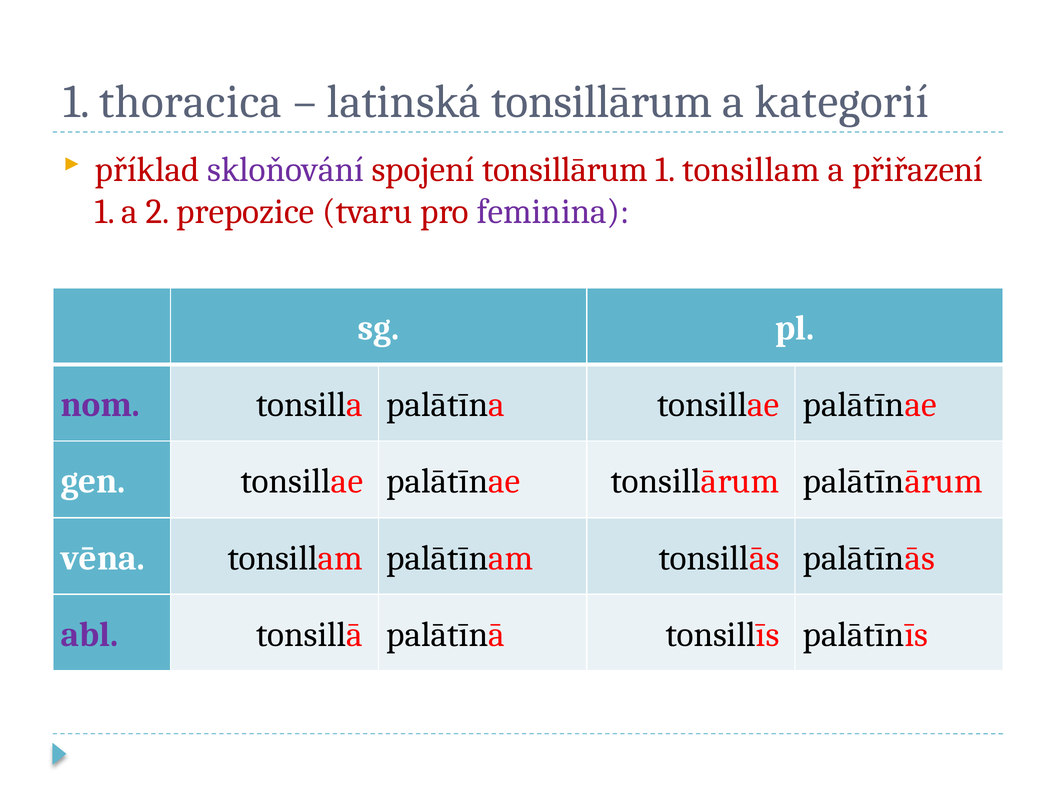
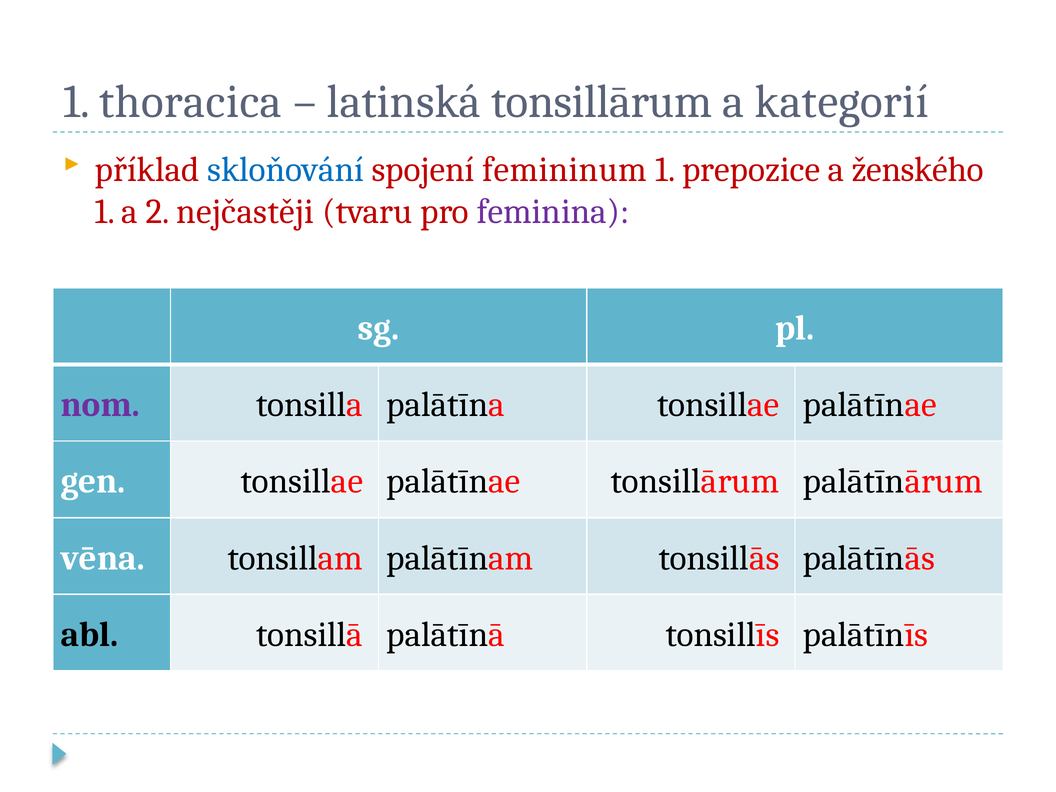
skloňování colour: purple -> blue
spojení tonsillārum: tonsillārum -> femininum
1 tonsillam: tonsillam -> prepozice
přiřazení: přiřazení -> ženského
prepozice: prepozice -> nejčastěji
abl colour: purple -> black
